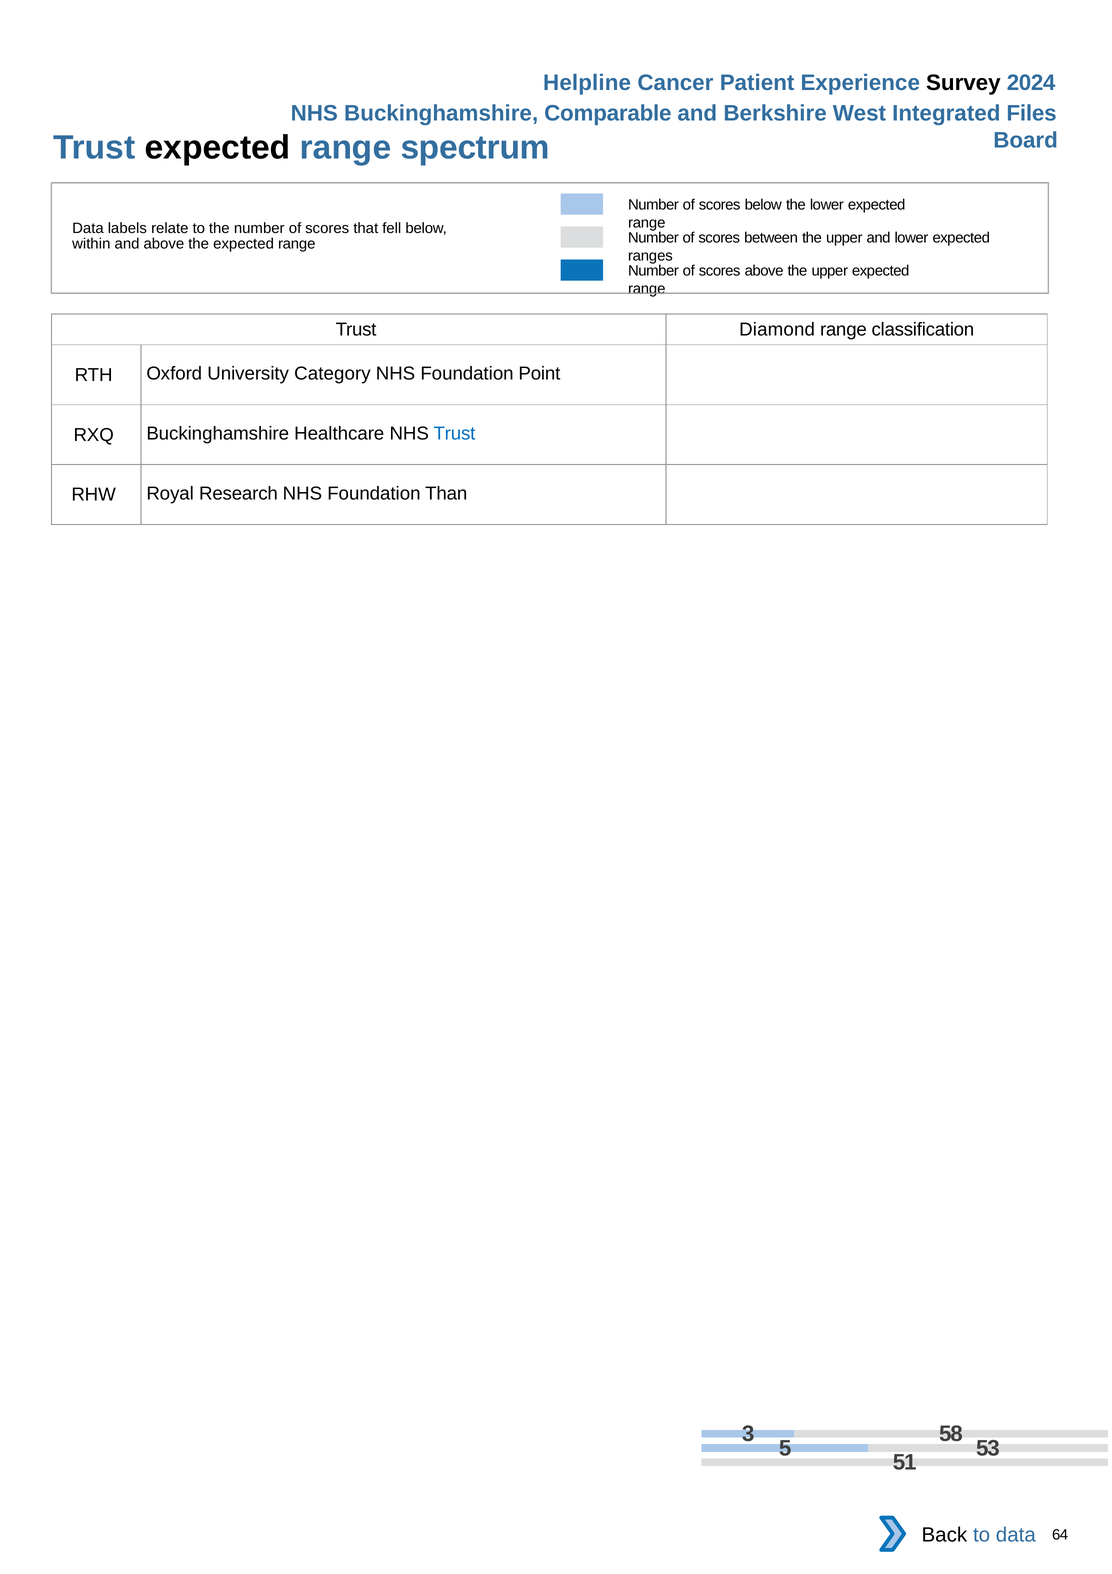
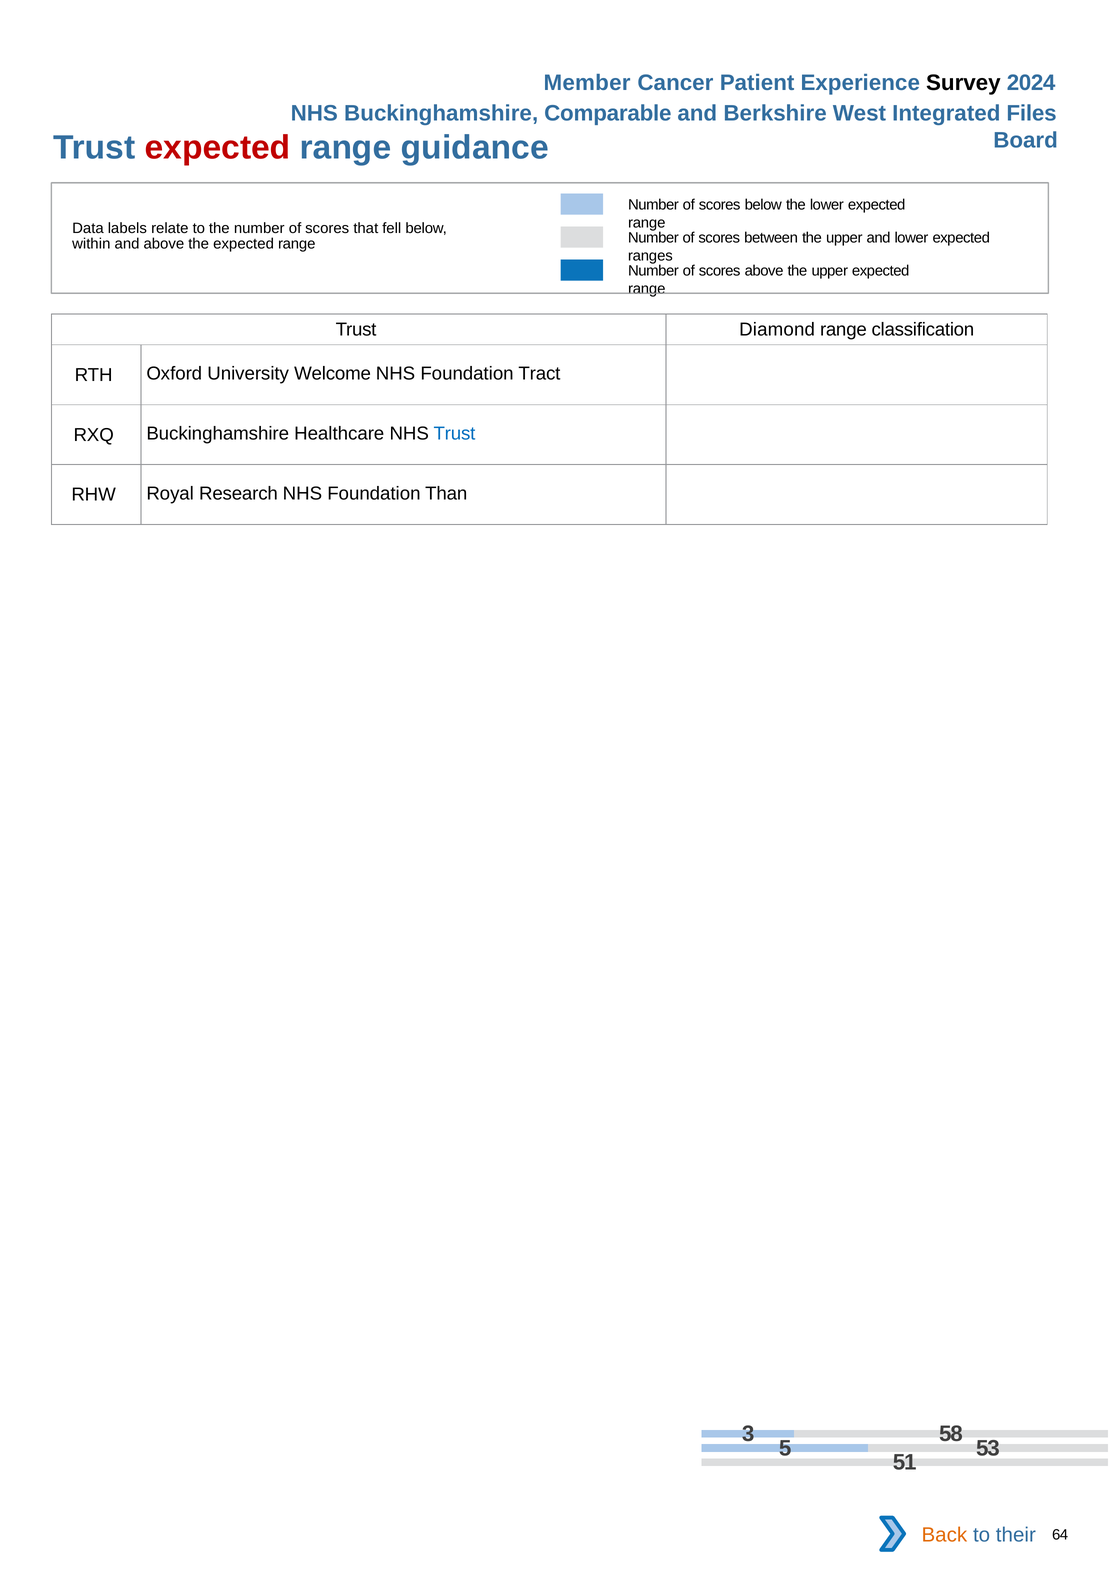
Helpline: Helpline -> Member
expected at (218, 148) colour: black -> red
spectrum: spectrum -> guidance
Category: Category -> Welcome
Point: Point -> Tract
Back colour: black -> orange
to data: data -> their
